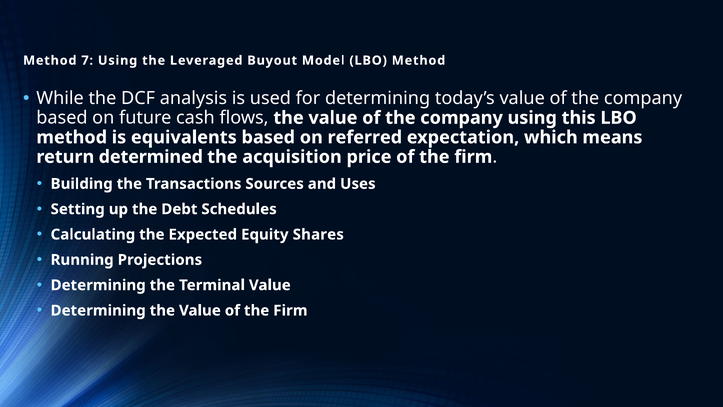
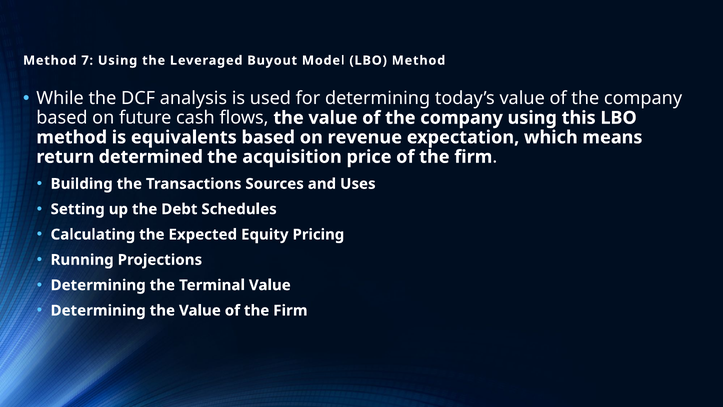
referred: referred -> revenue
Shares: Shares -> Pricing
